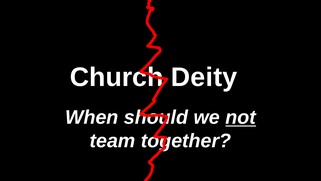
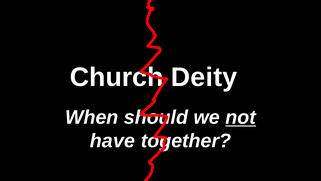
team: team -> have
